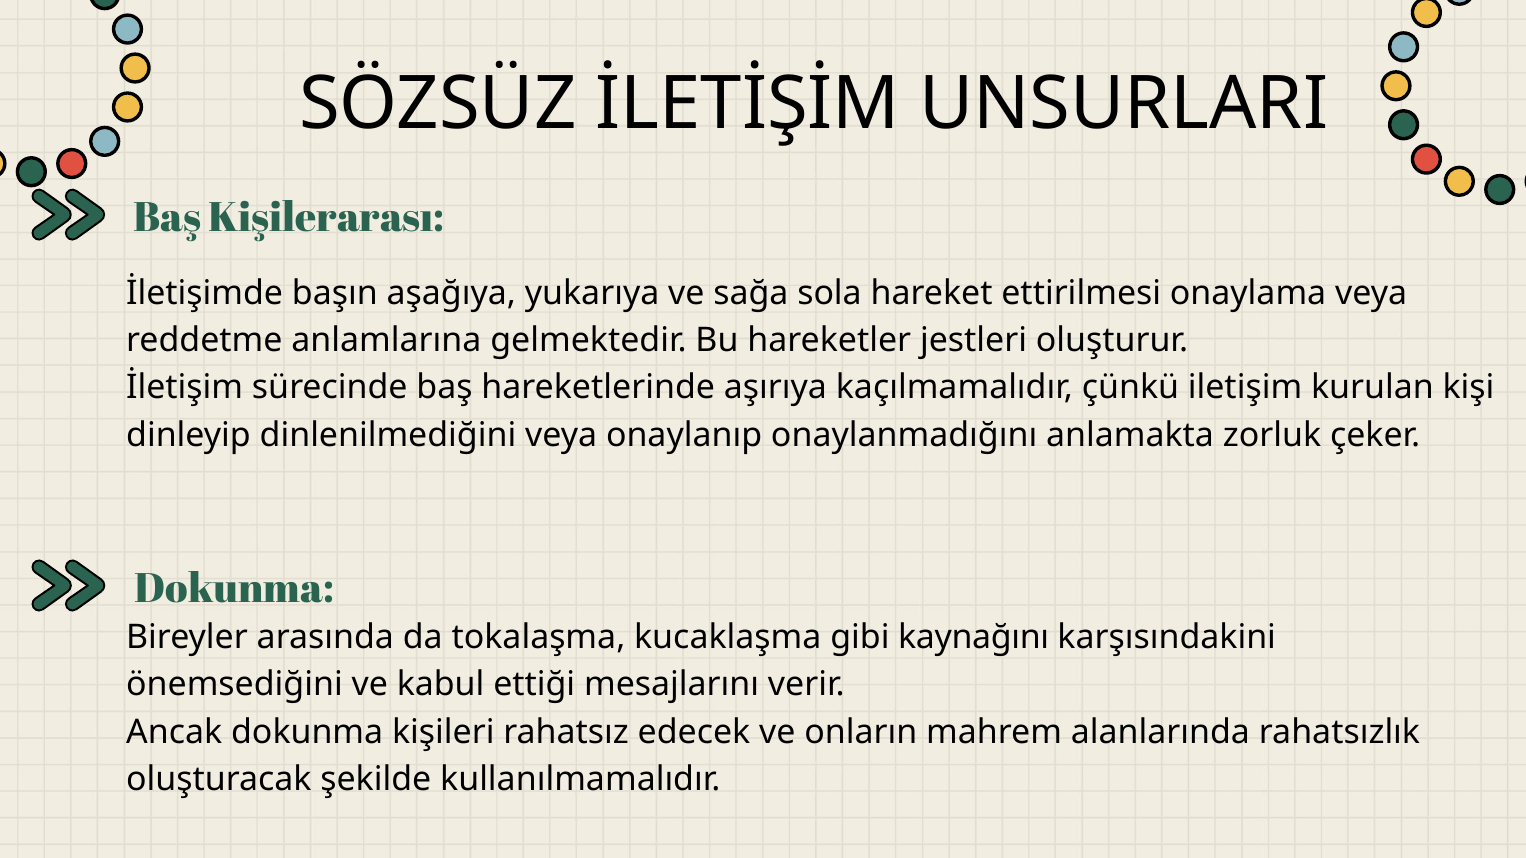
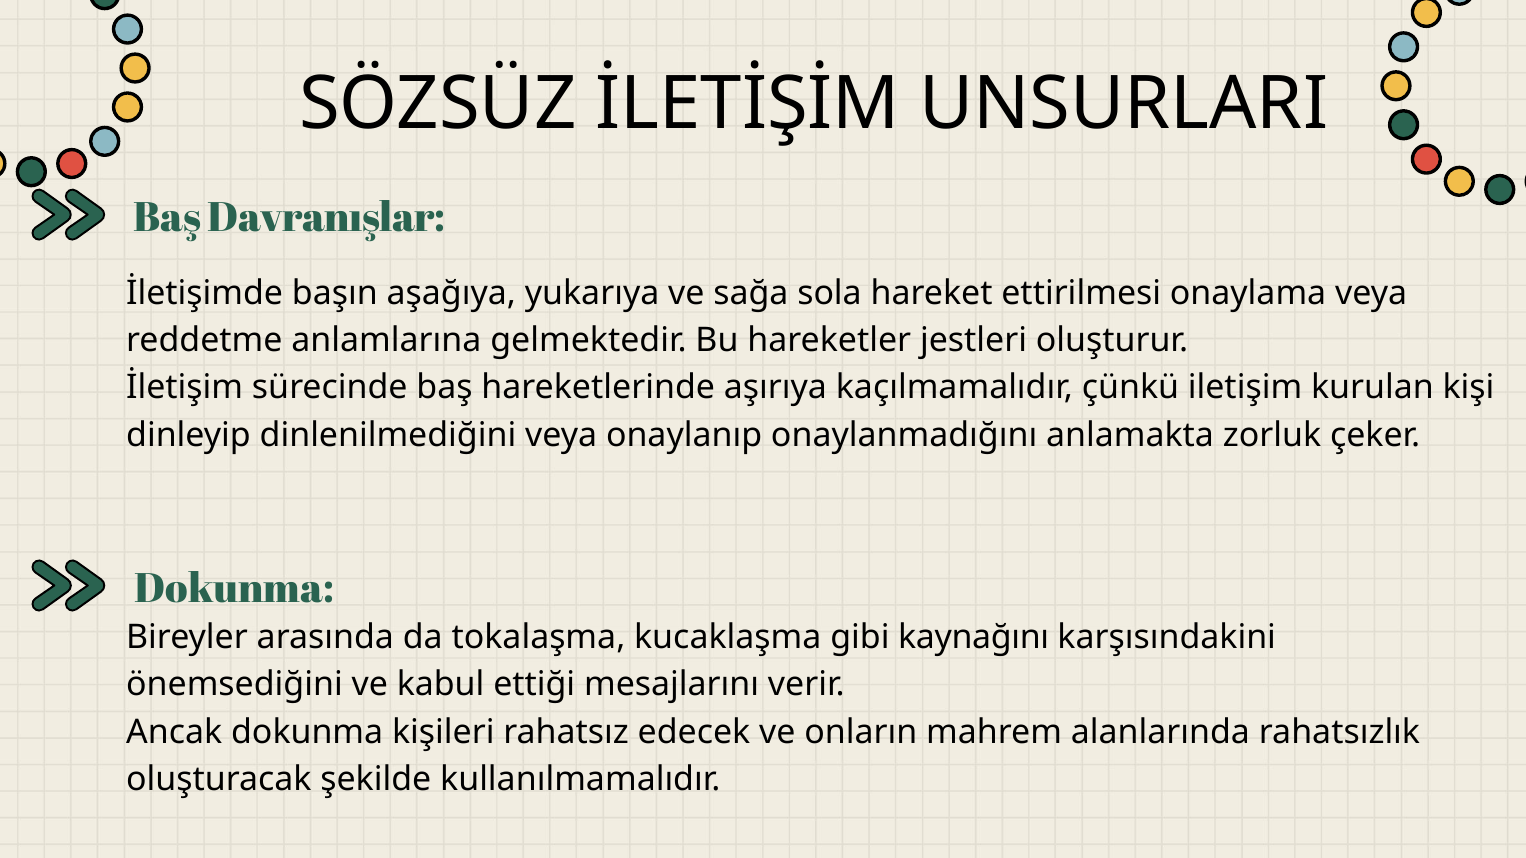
Kişilerarası: Kişilerarası -> Davranışlar
